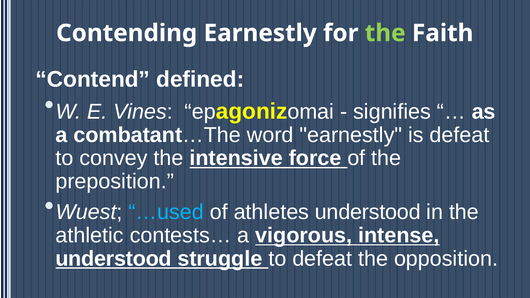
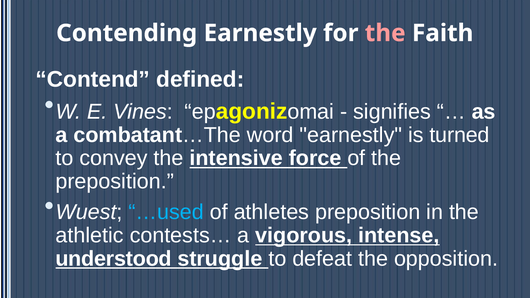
the at (385, 33) colour: light green -> pink
is defeat: defeat -> turned
athletes understood: understood -> preposition
